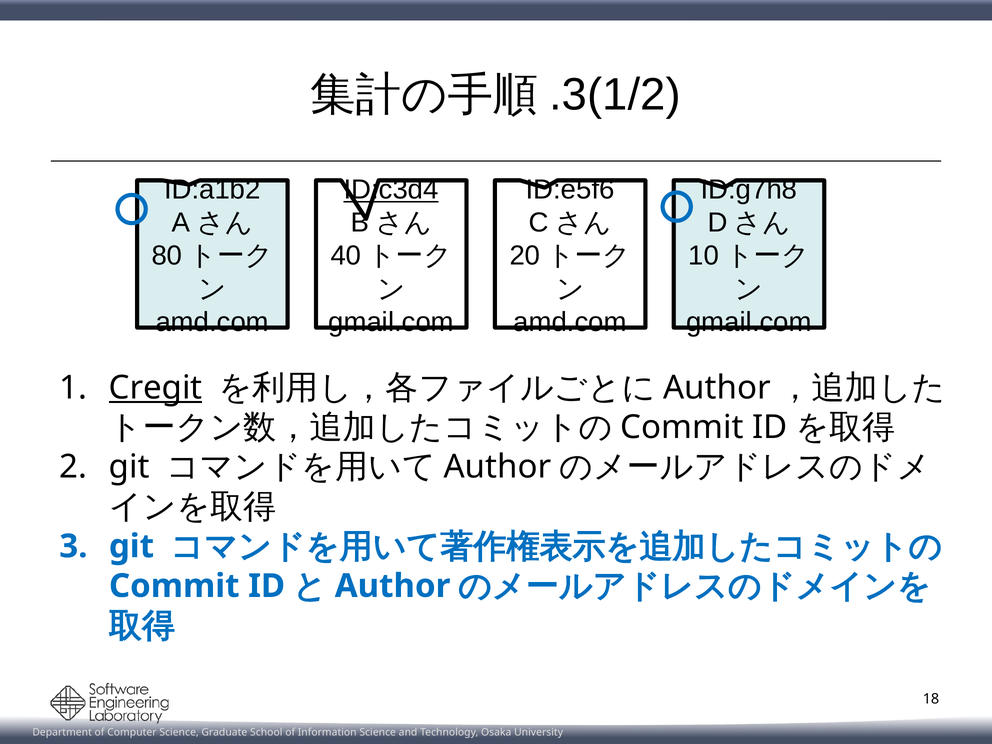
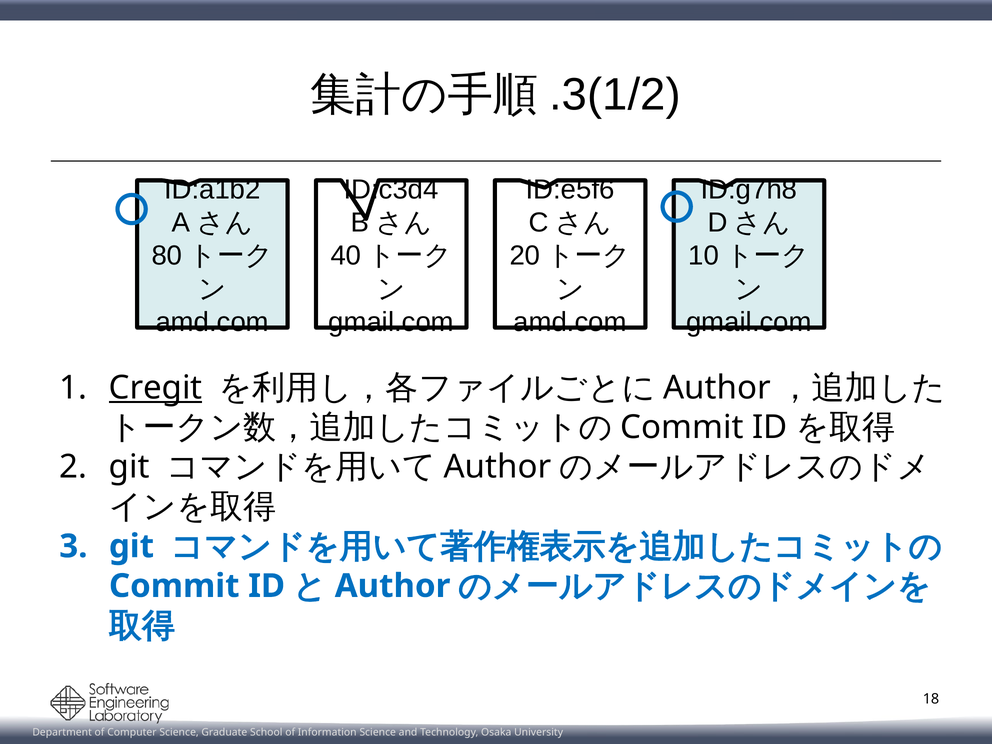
ID:c3d4 underline: present -> none
